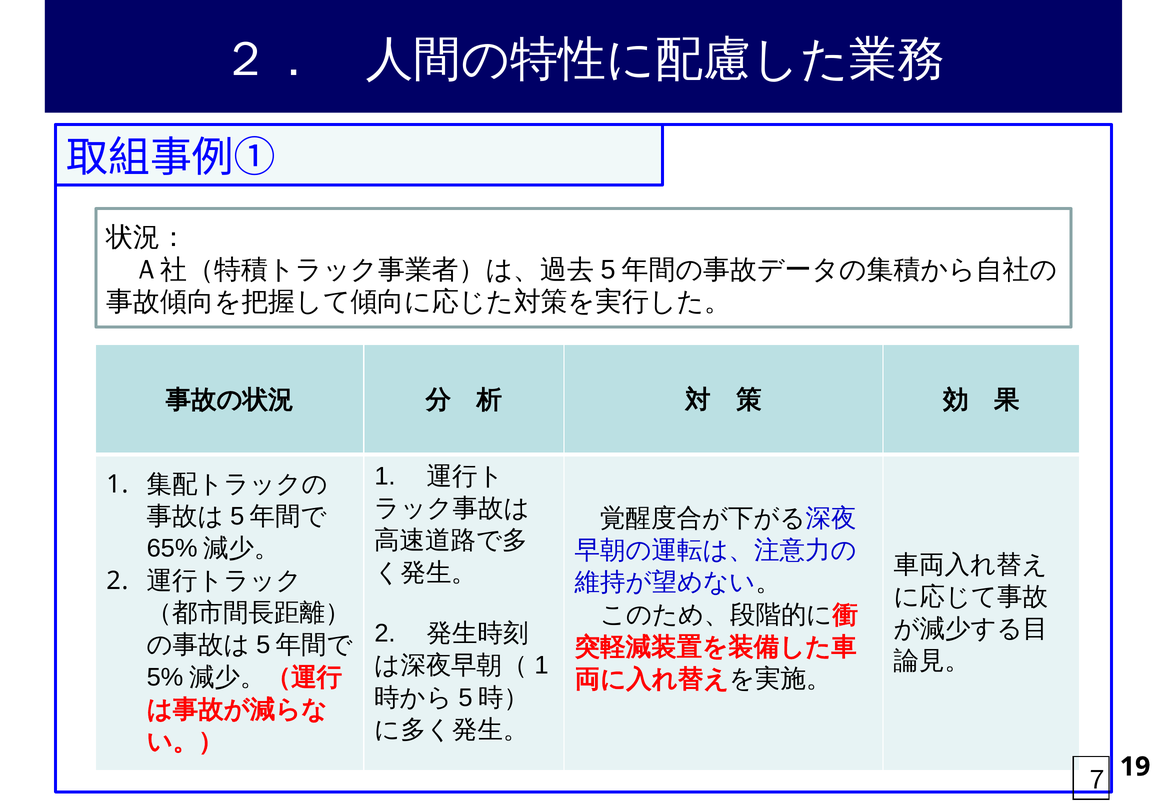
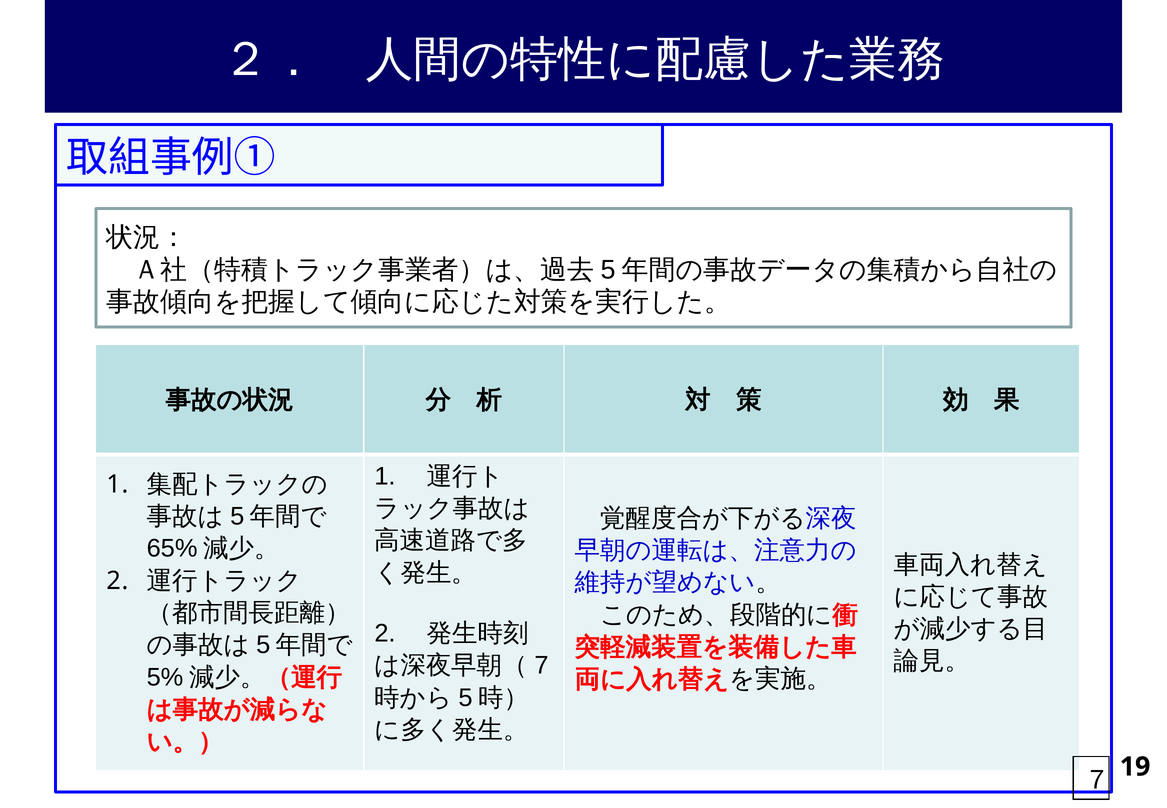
1 at (541, 665): 1 -> 7
